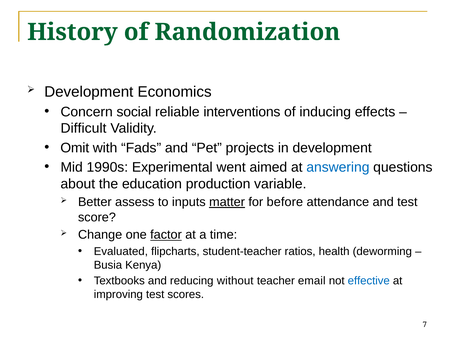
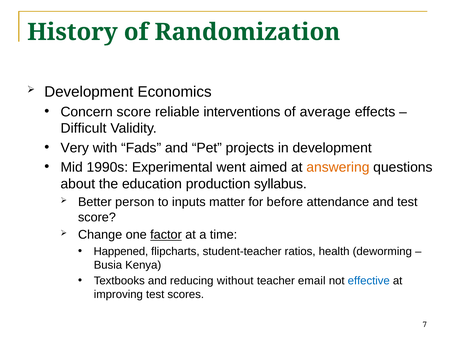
Concern social: social -> score
inducing: inducing -> average
Omit: Omit -> Very
answering colour: blue -> orange
variable: variable -> syllabus
assess: assess -> person
matter underline: present -> none
Evaluated: Evaluated -> Happened
